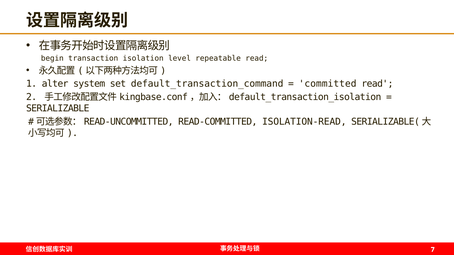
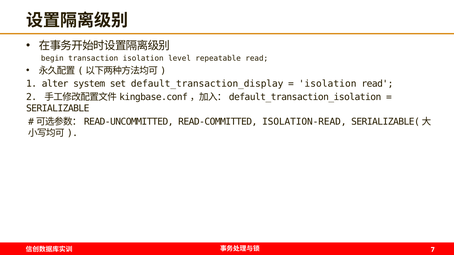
default_transaction_command: default_transaction_command -> default_transaction_display
committed at (328, 84): committed -> isolation
